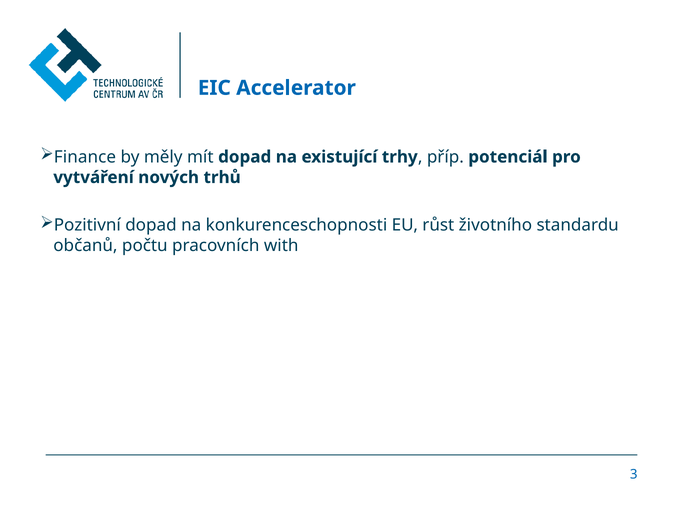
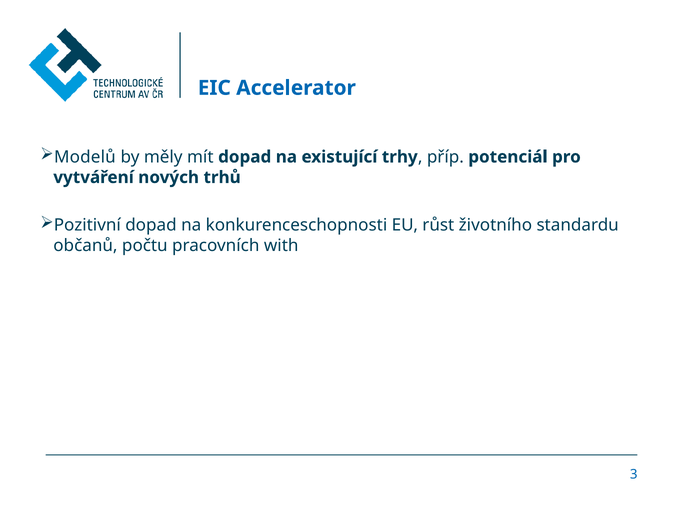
Finance: Finance -> Modelů
